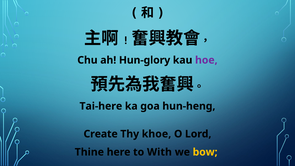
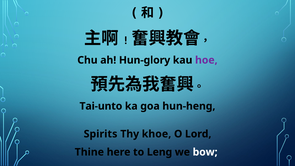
Tai-here: Tai-here -> Tai-unto
Create: Create -> Spirits
With: With -> Leng
bow colour: yellow -> white
